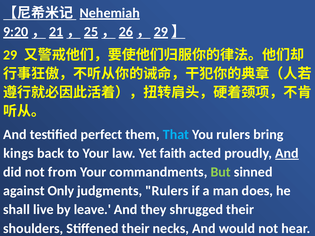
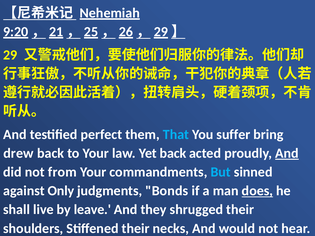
You rulers: rulers -> suffer
kings: kings -> drew
Yet faith: faith -> back
But colour: light green -> light blue
judgments Rulers: Rulers -> Bonds
does underline: none -> present
